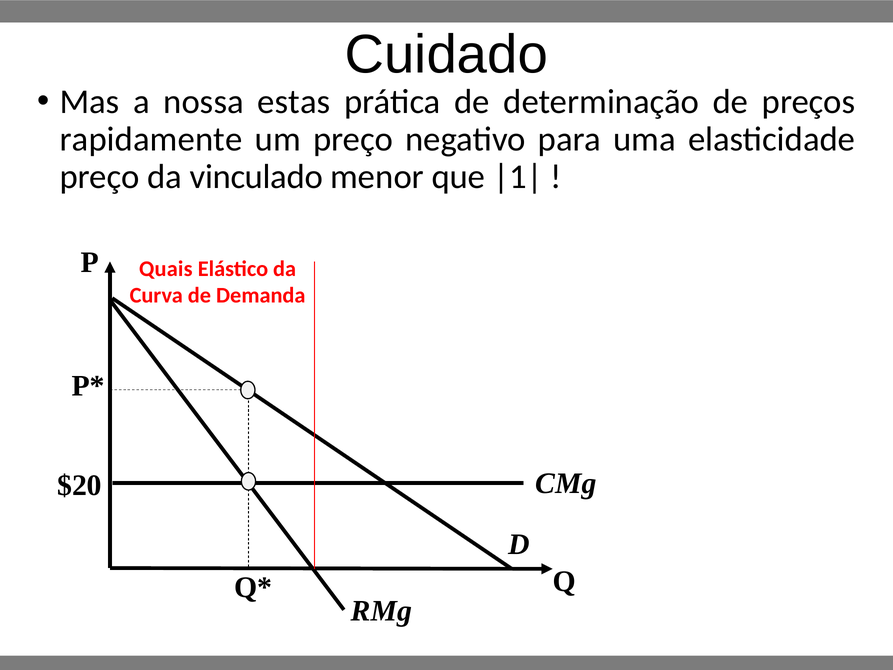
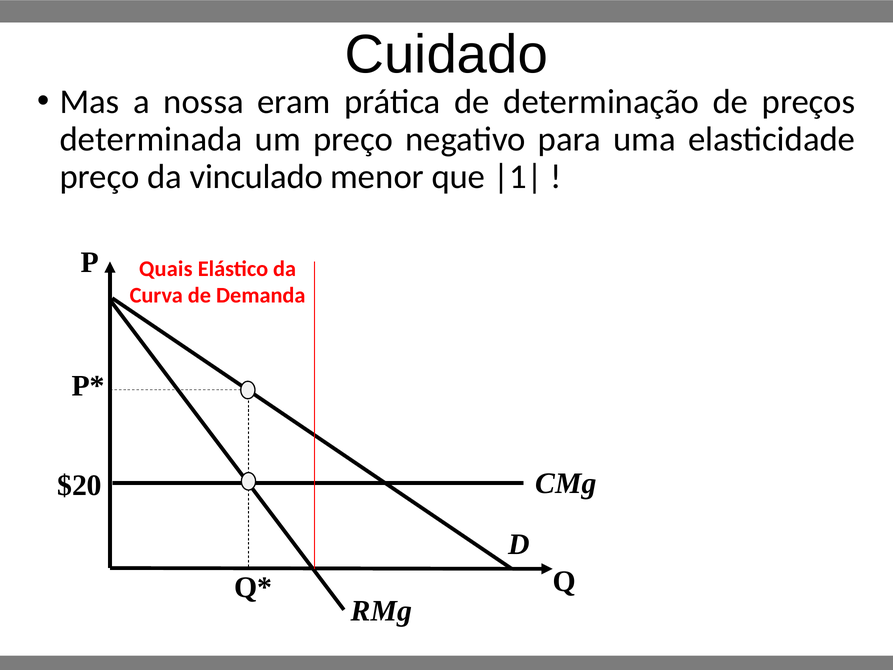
estas: estas -> eram
rapidamente: rapidamente -> determinada
